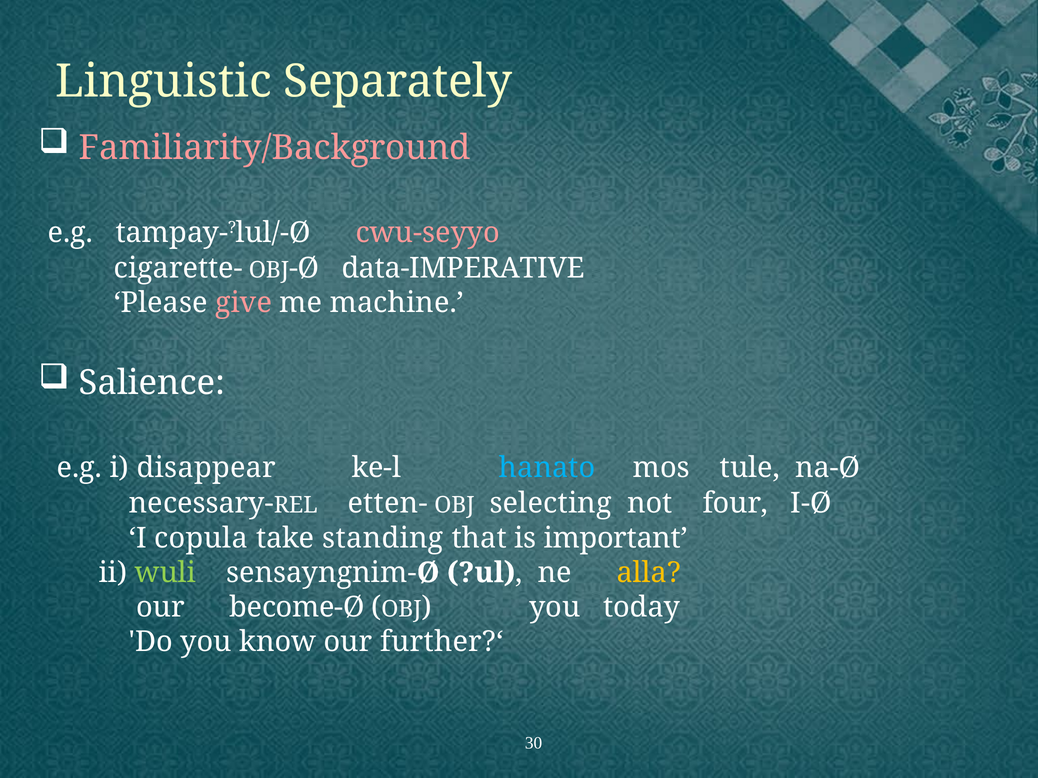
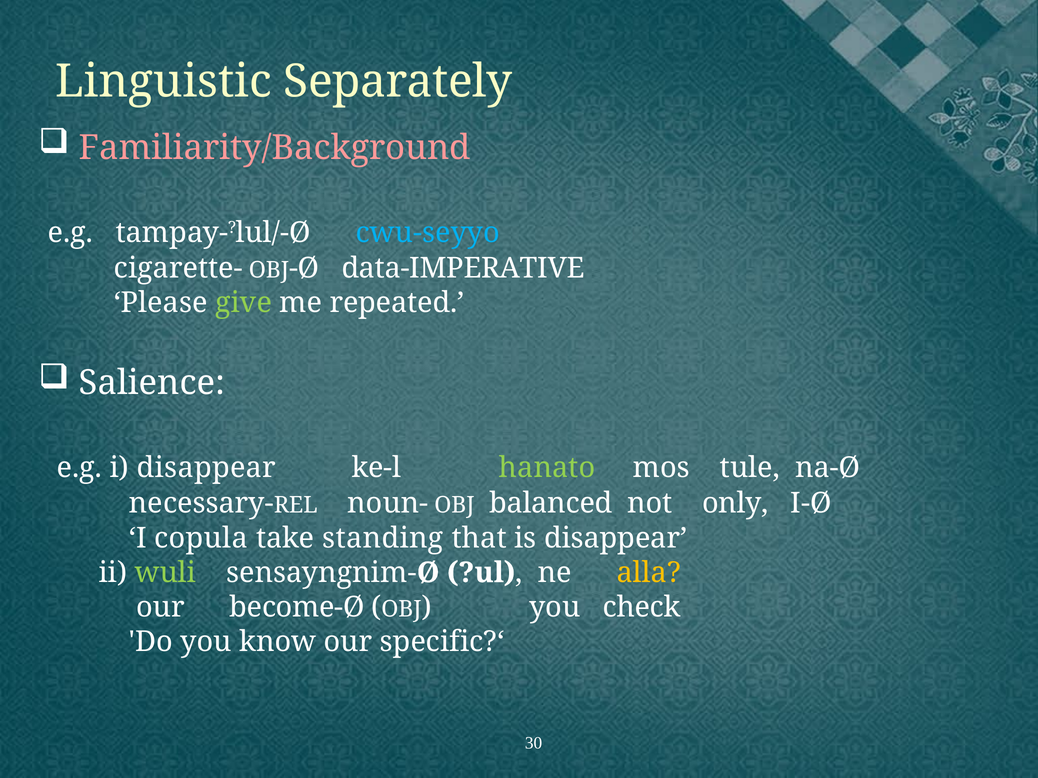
cwu-seyyo colour: pink -> light blue
give colour: pink -> light green
machine: machine -> repeated
hanato colour: light blue -> light green
etten-: etten- -> noun-
selecting: selecting -> balanced
four: four -> only
is important: important -> disappear
today: today -> check
further?‘: further?‘ -> specific?‘
